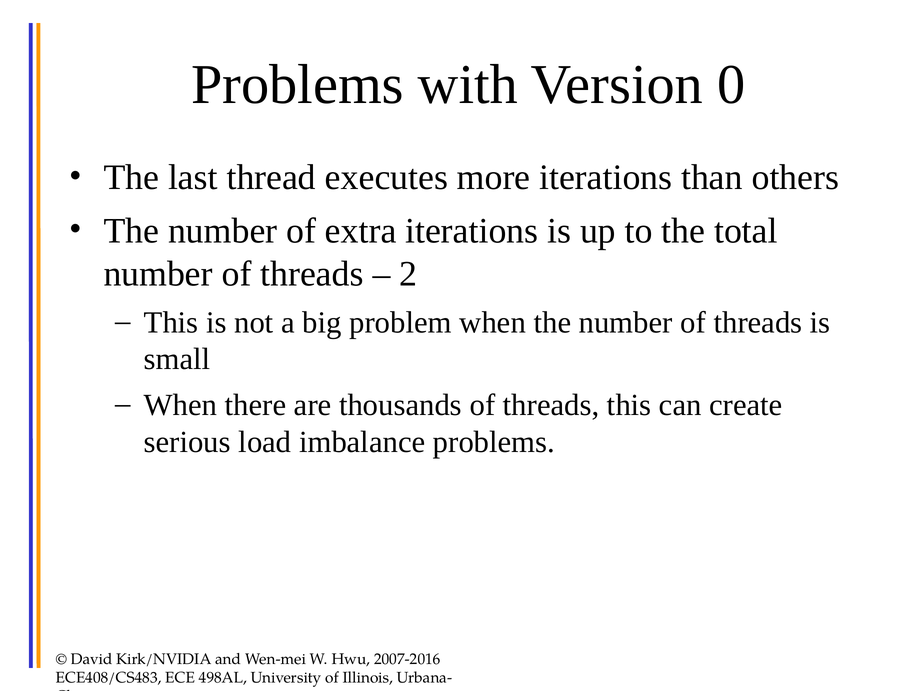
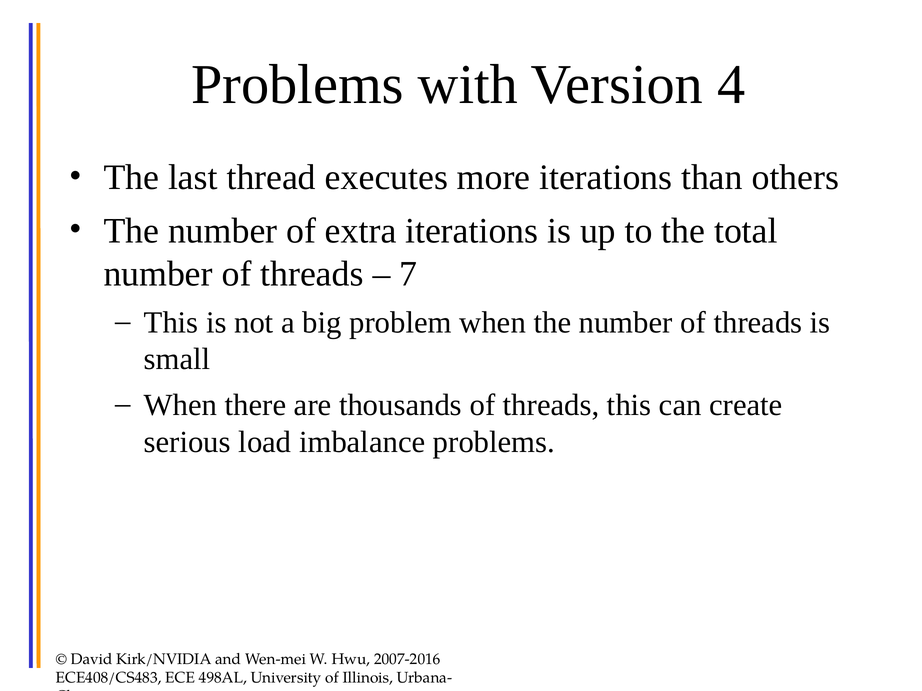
0: 0 -> 4
2: 2 -> 7
